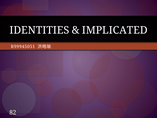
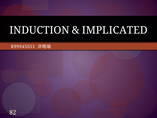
IDENTITIES: IDENTITIES -> INDUCTION
